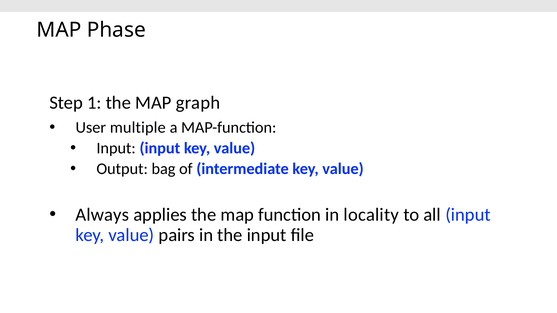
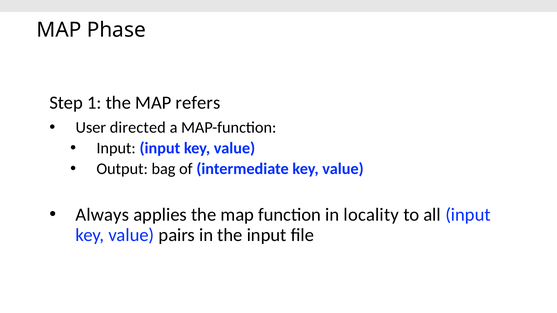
graph: graph -> refers
multiple: multiple -> directed
